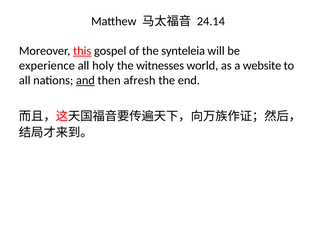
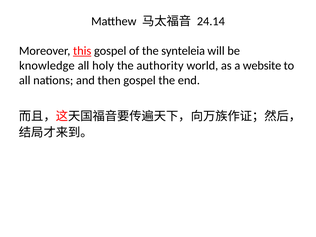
experience: experience -> knowledge
witnesses: witnesses -> authority
and underline: present -> none
then afresh: afresh -> gospel
